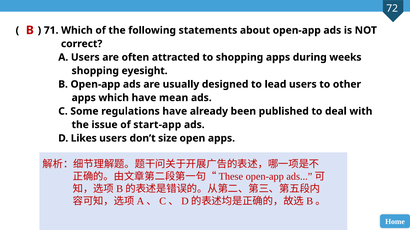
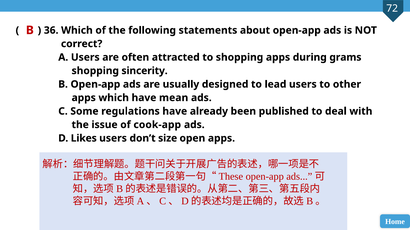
71: 71 -> 36
weeks: weeks -> grams
eyesight: eyesight -> sincerity
start-app: start-app -> cook-app
